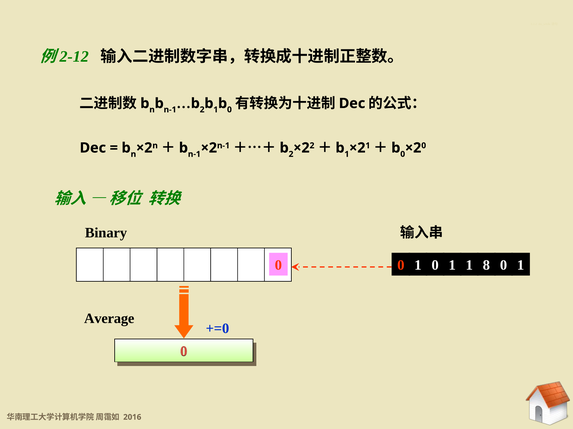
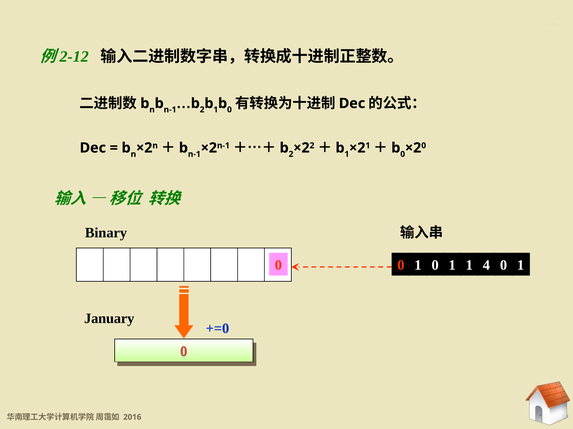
8: 8 -> 4
Average: Average -> January
